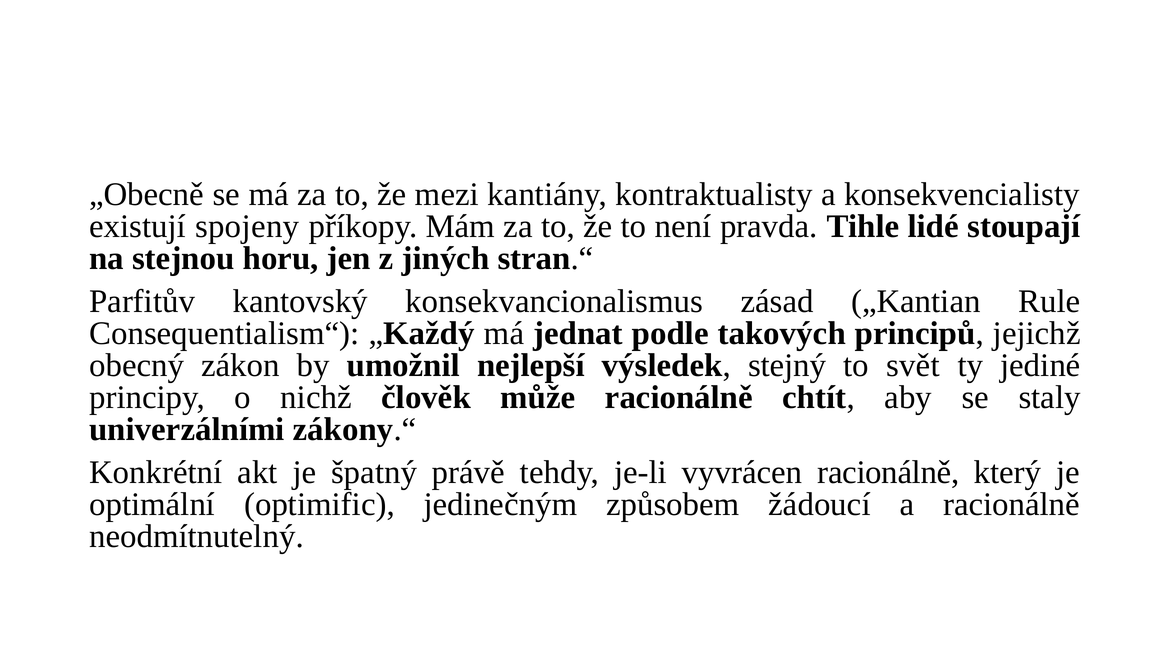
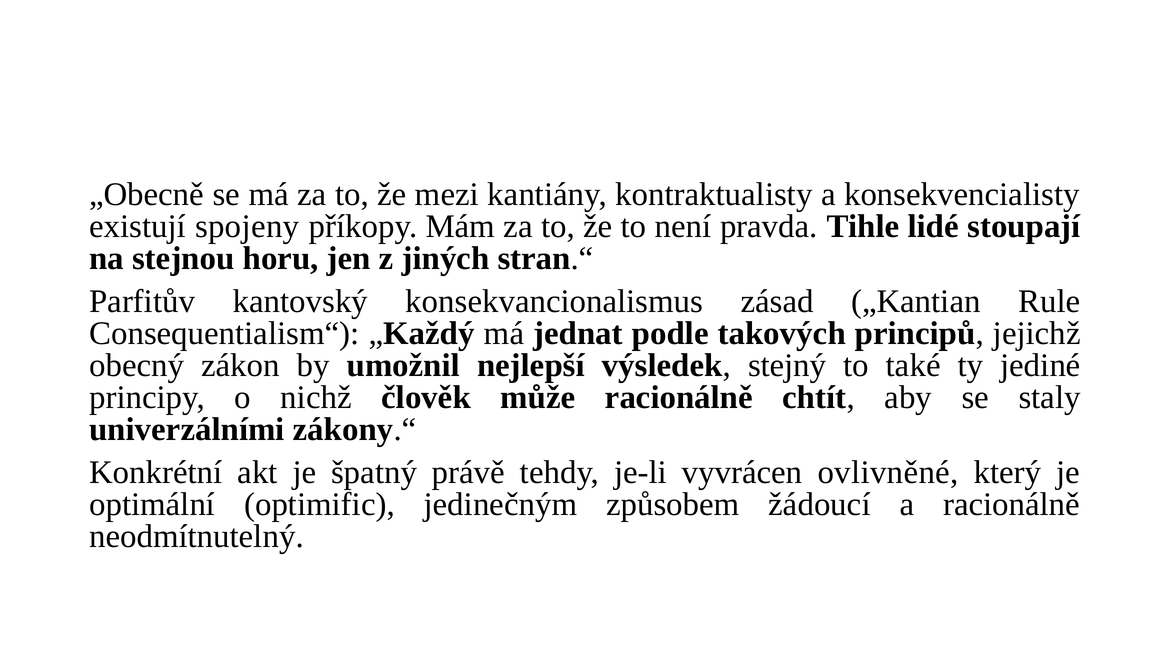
svět: svět -> také
vyvrácen racionálně: racionálně -> ovlivněné
